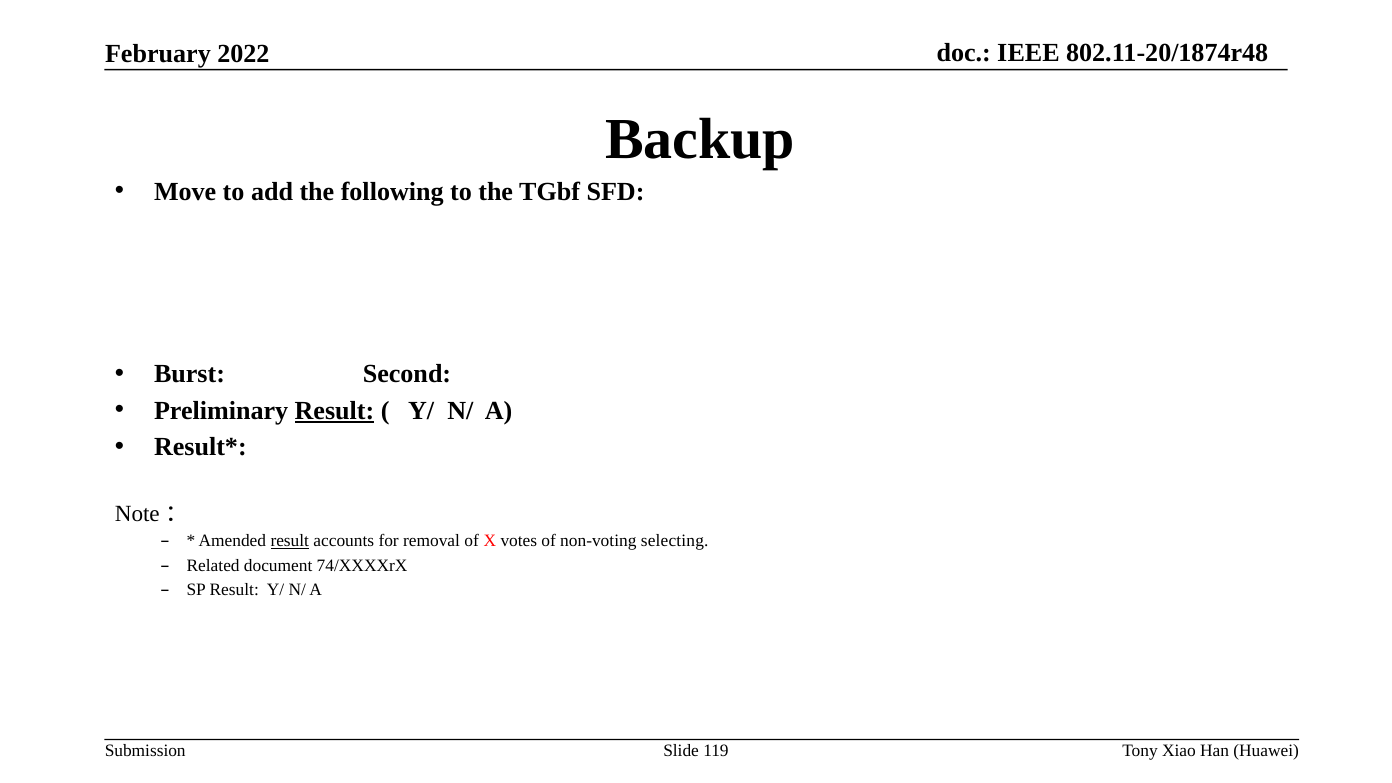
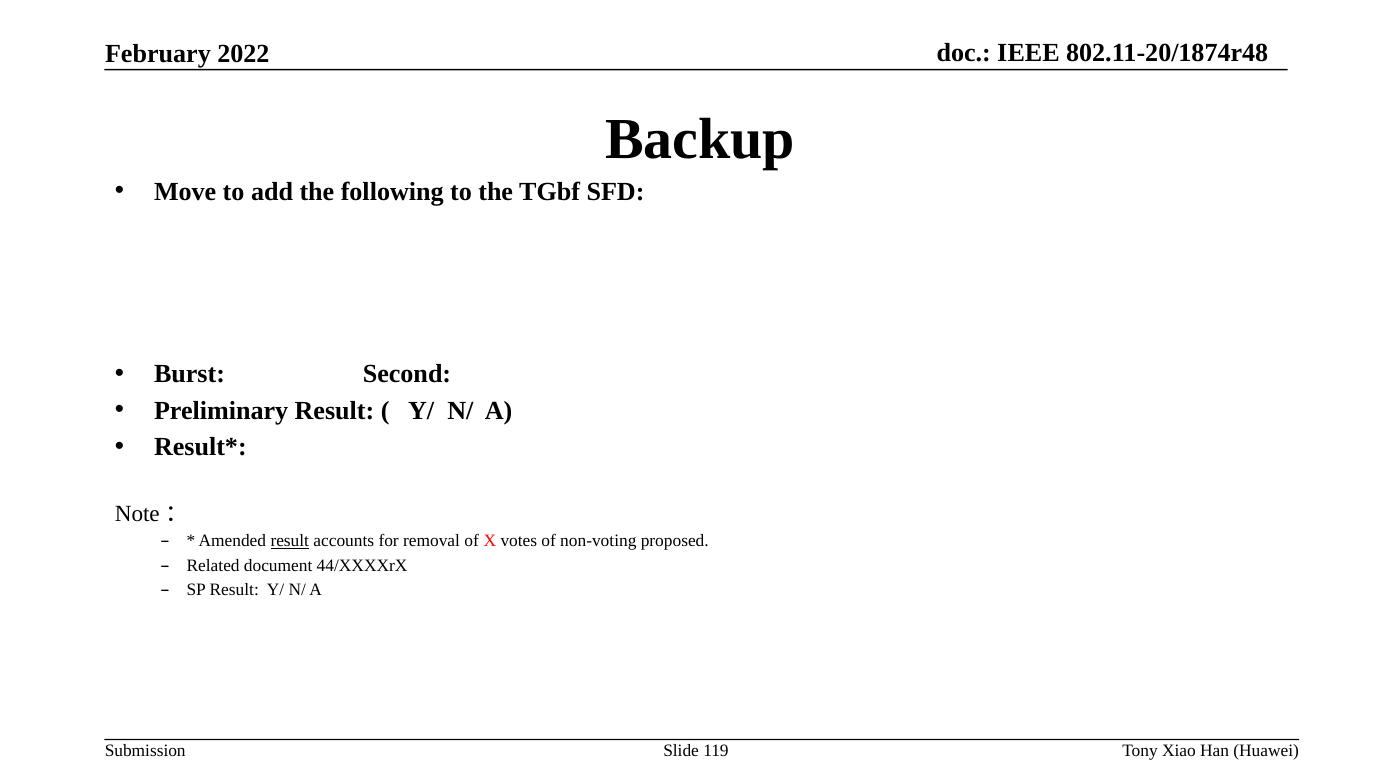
Result at (334, 411) underline: present -> none
selecting: selecting -> proposed
74/XXXXrX: 74/XXXXrX -> 44/XXXXrX
